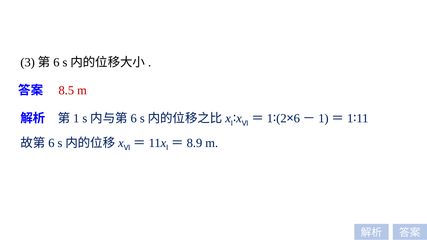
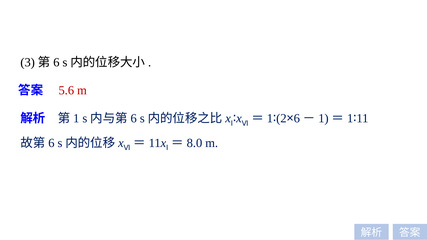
8.5: 8.5 -> 5.6
8.9: 8.9 -> 8.0
